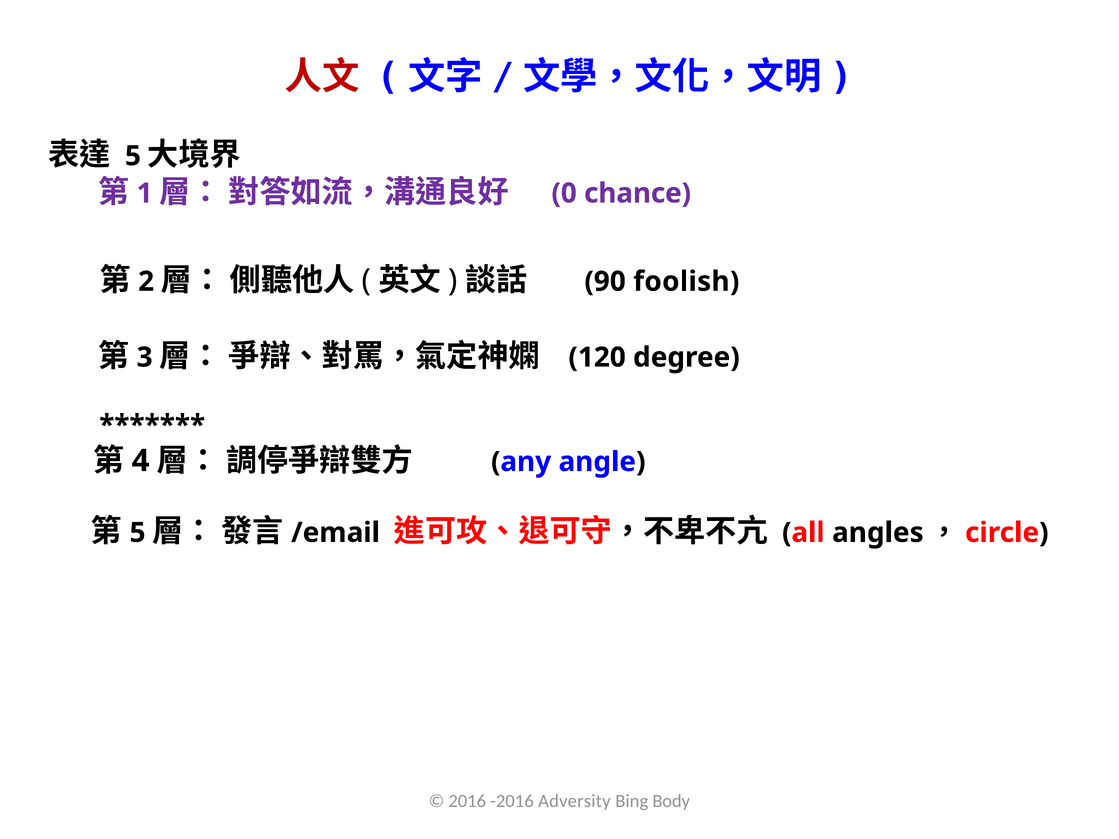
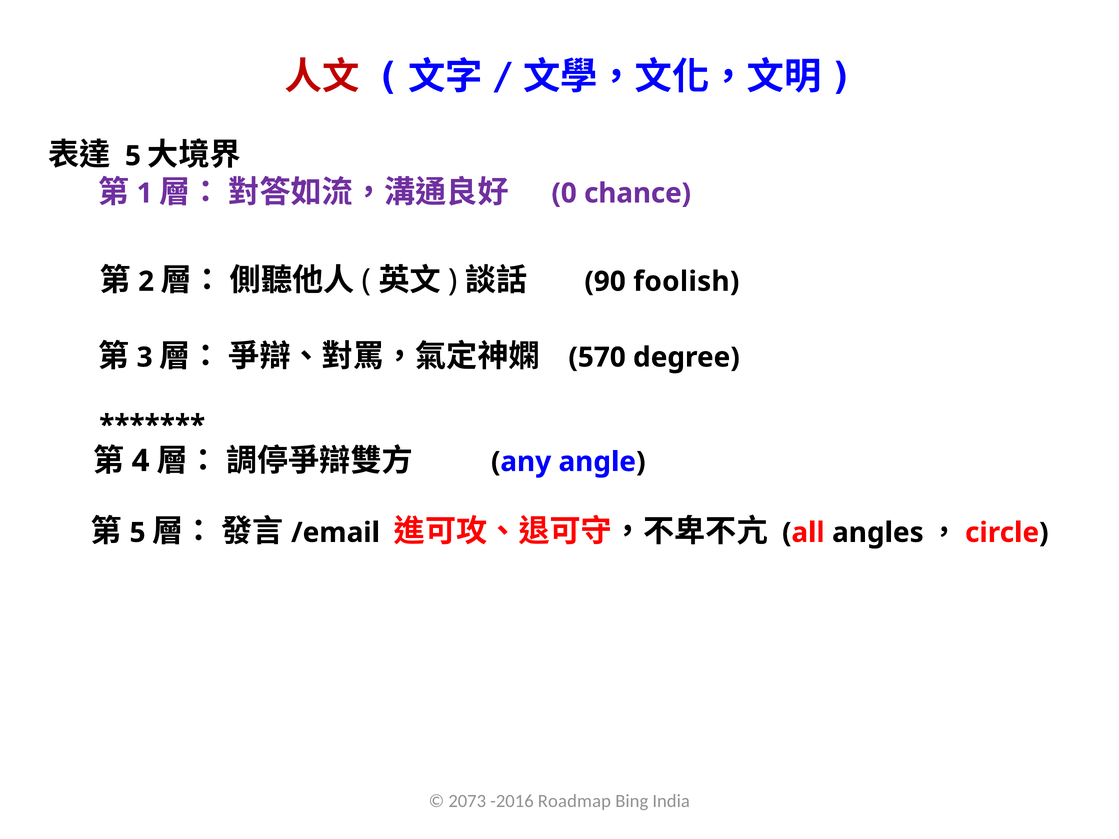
120: 120 -> 570
2016: 2016 -> 2073
Adversity: Adversity -> Roadmap
Body: Body -> India
